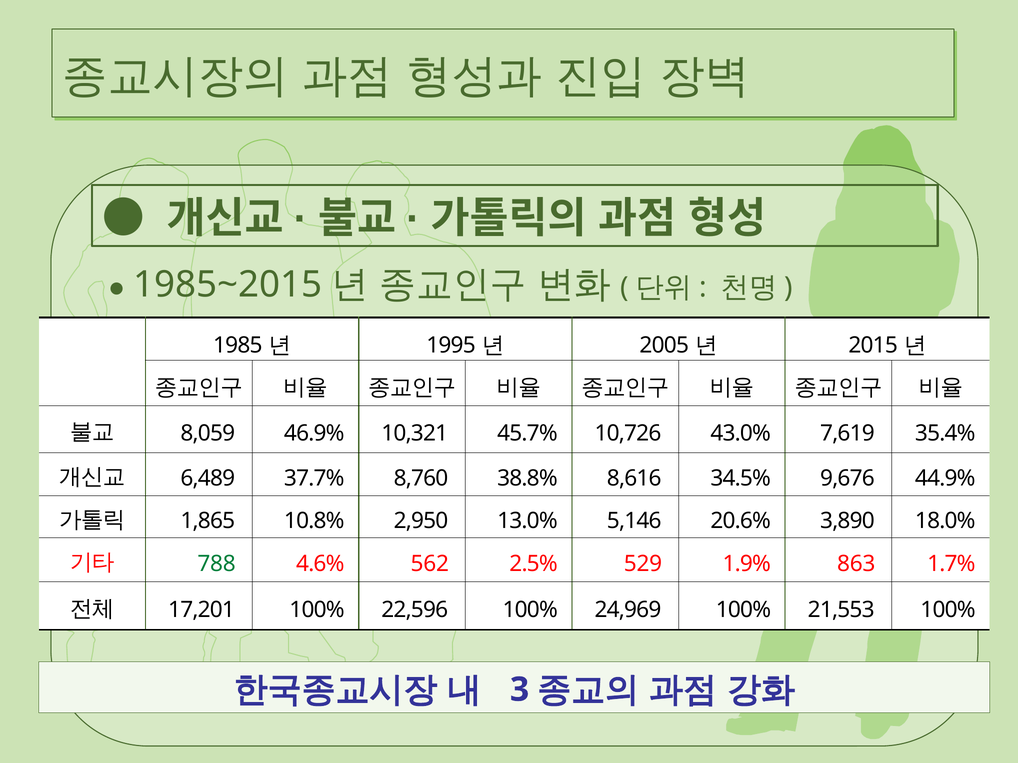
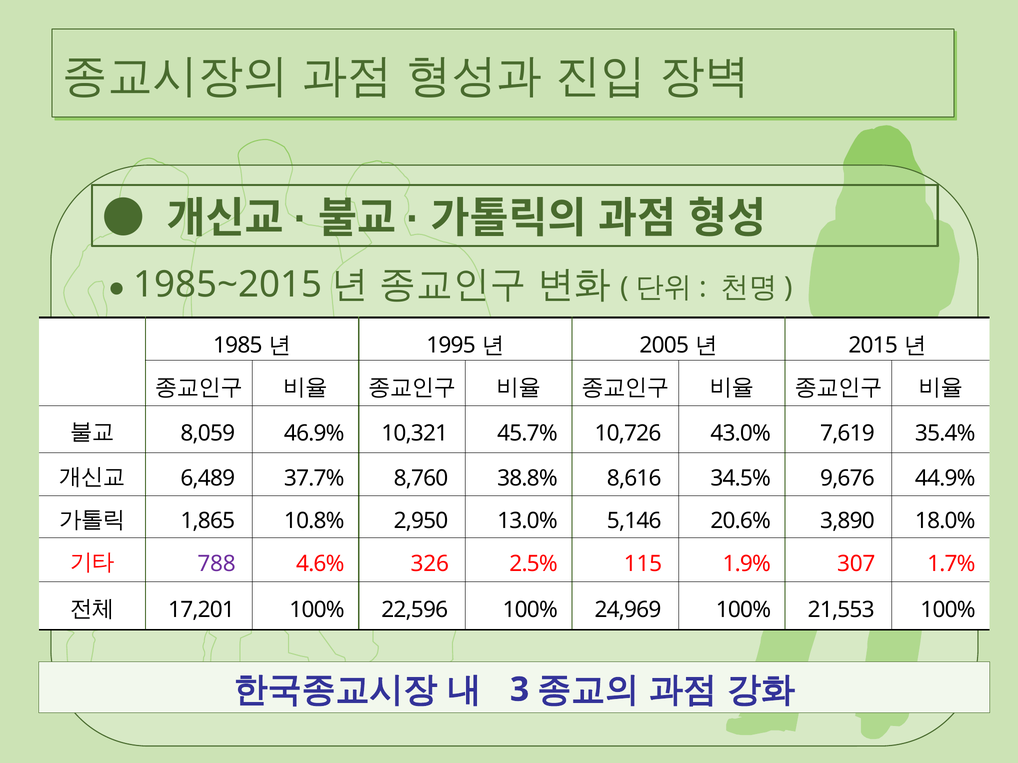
788 colour: green -> purple
562: 562 -> 326
529: 529 -> 115
863: 863 -> 307
